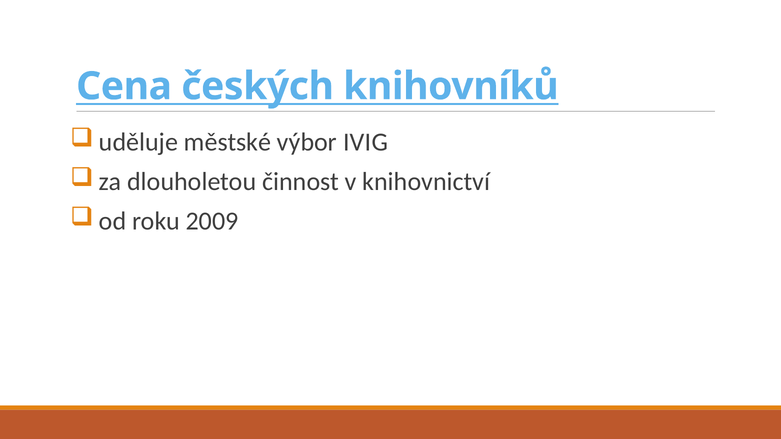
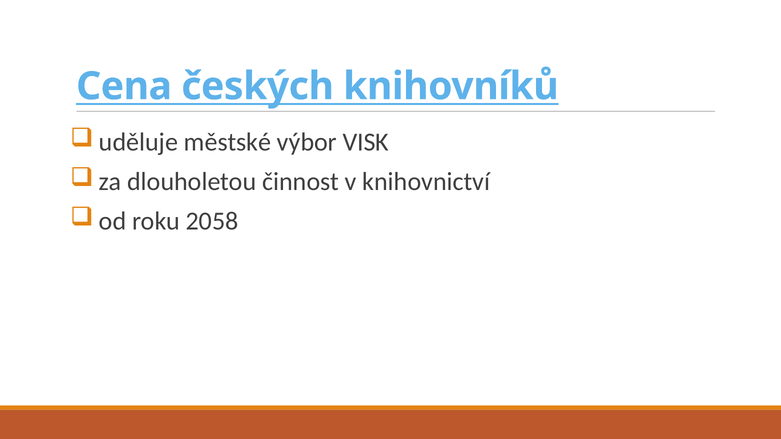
IVIG: IVIG -> VISK
2009: 2009 -> 2058
